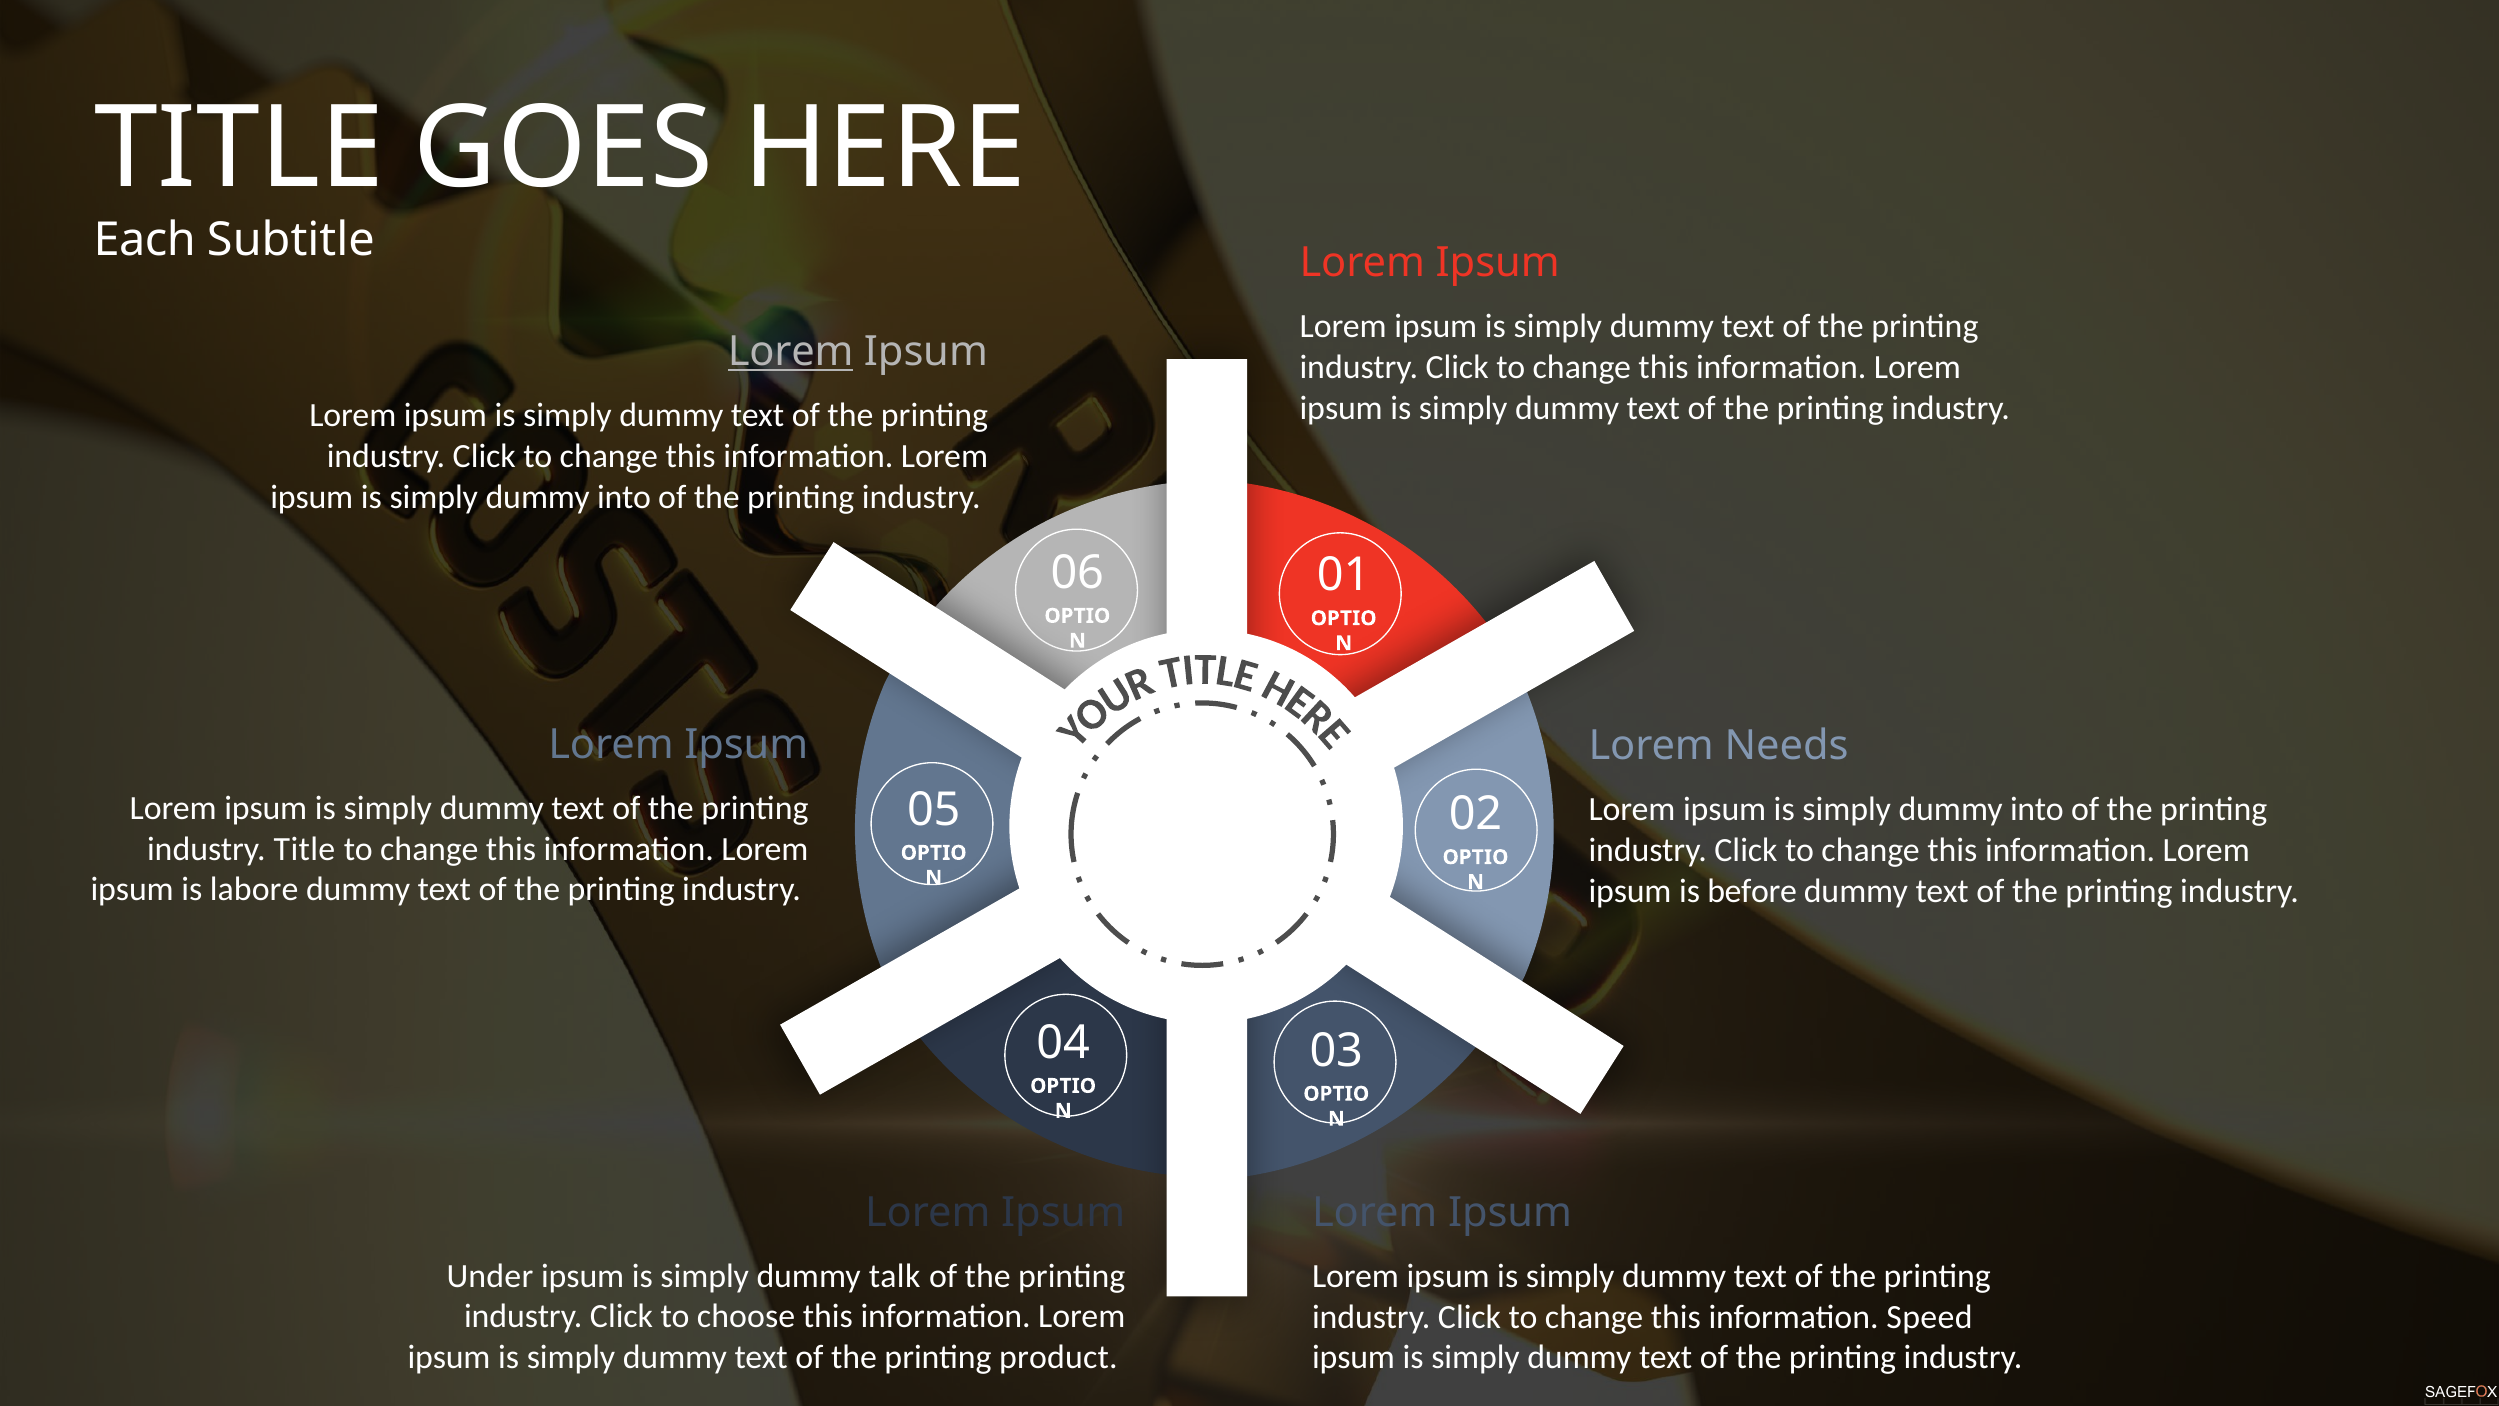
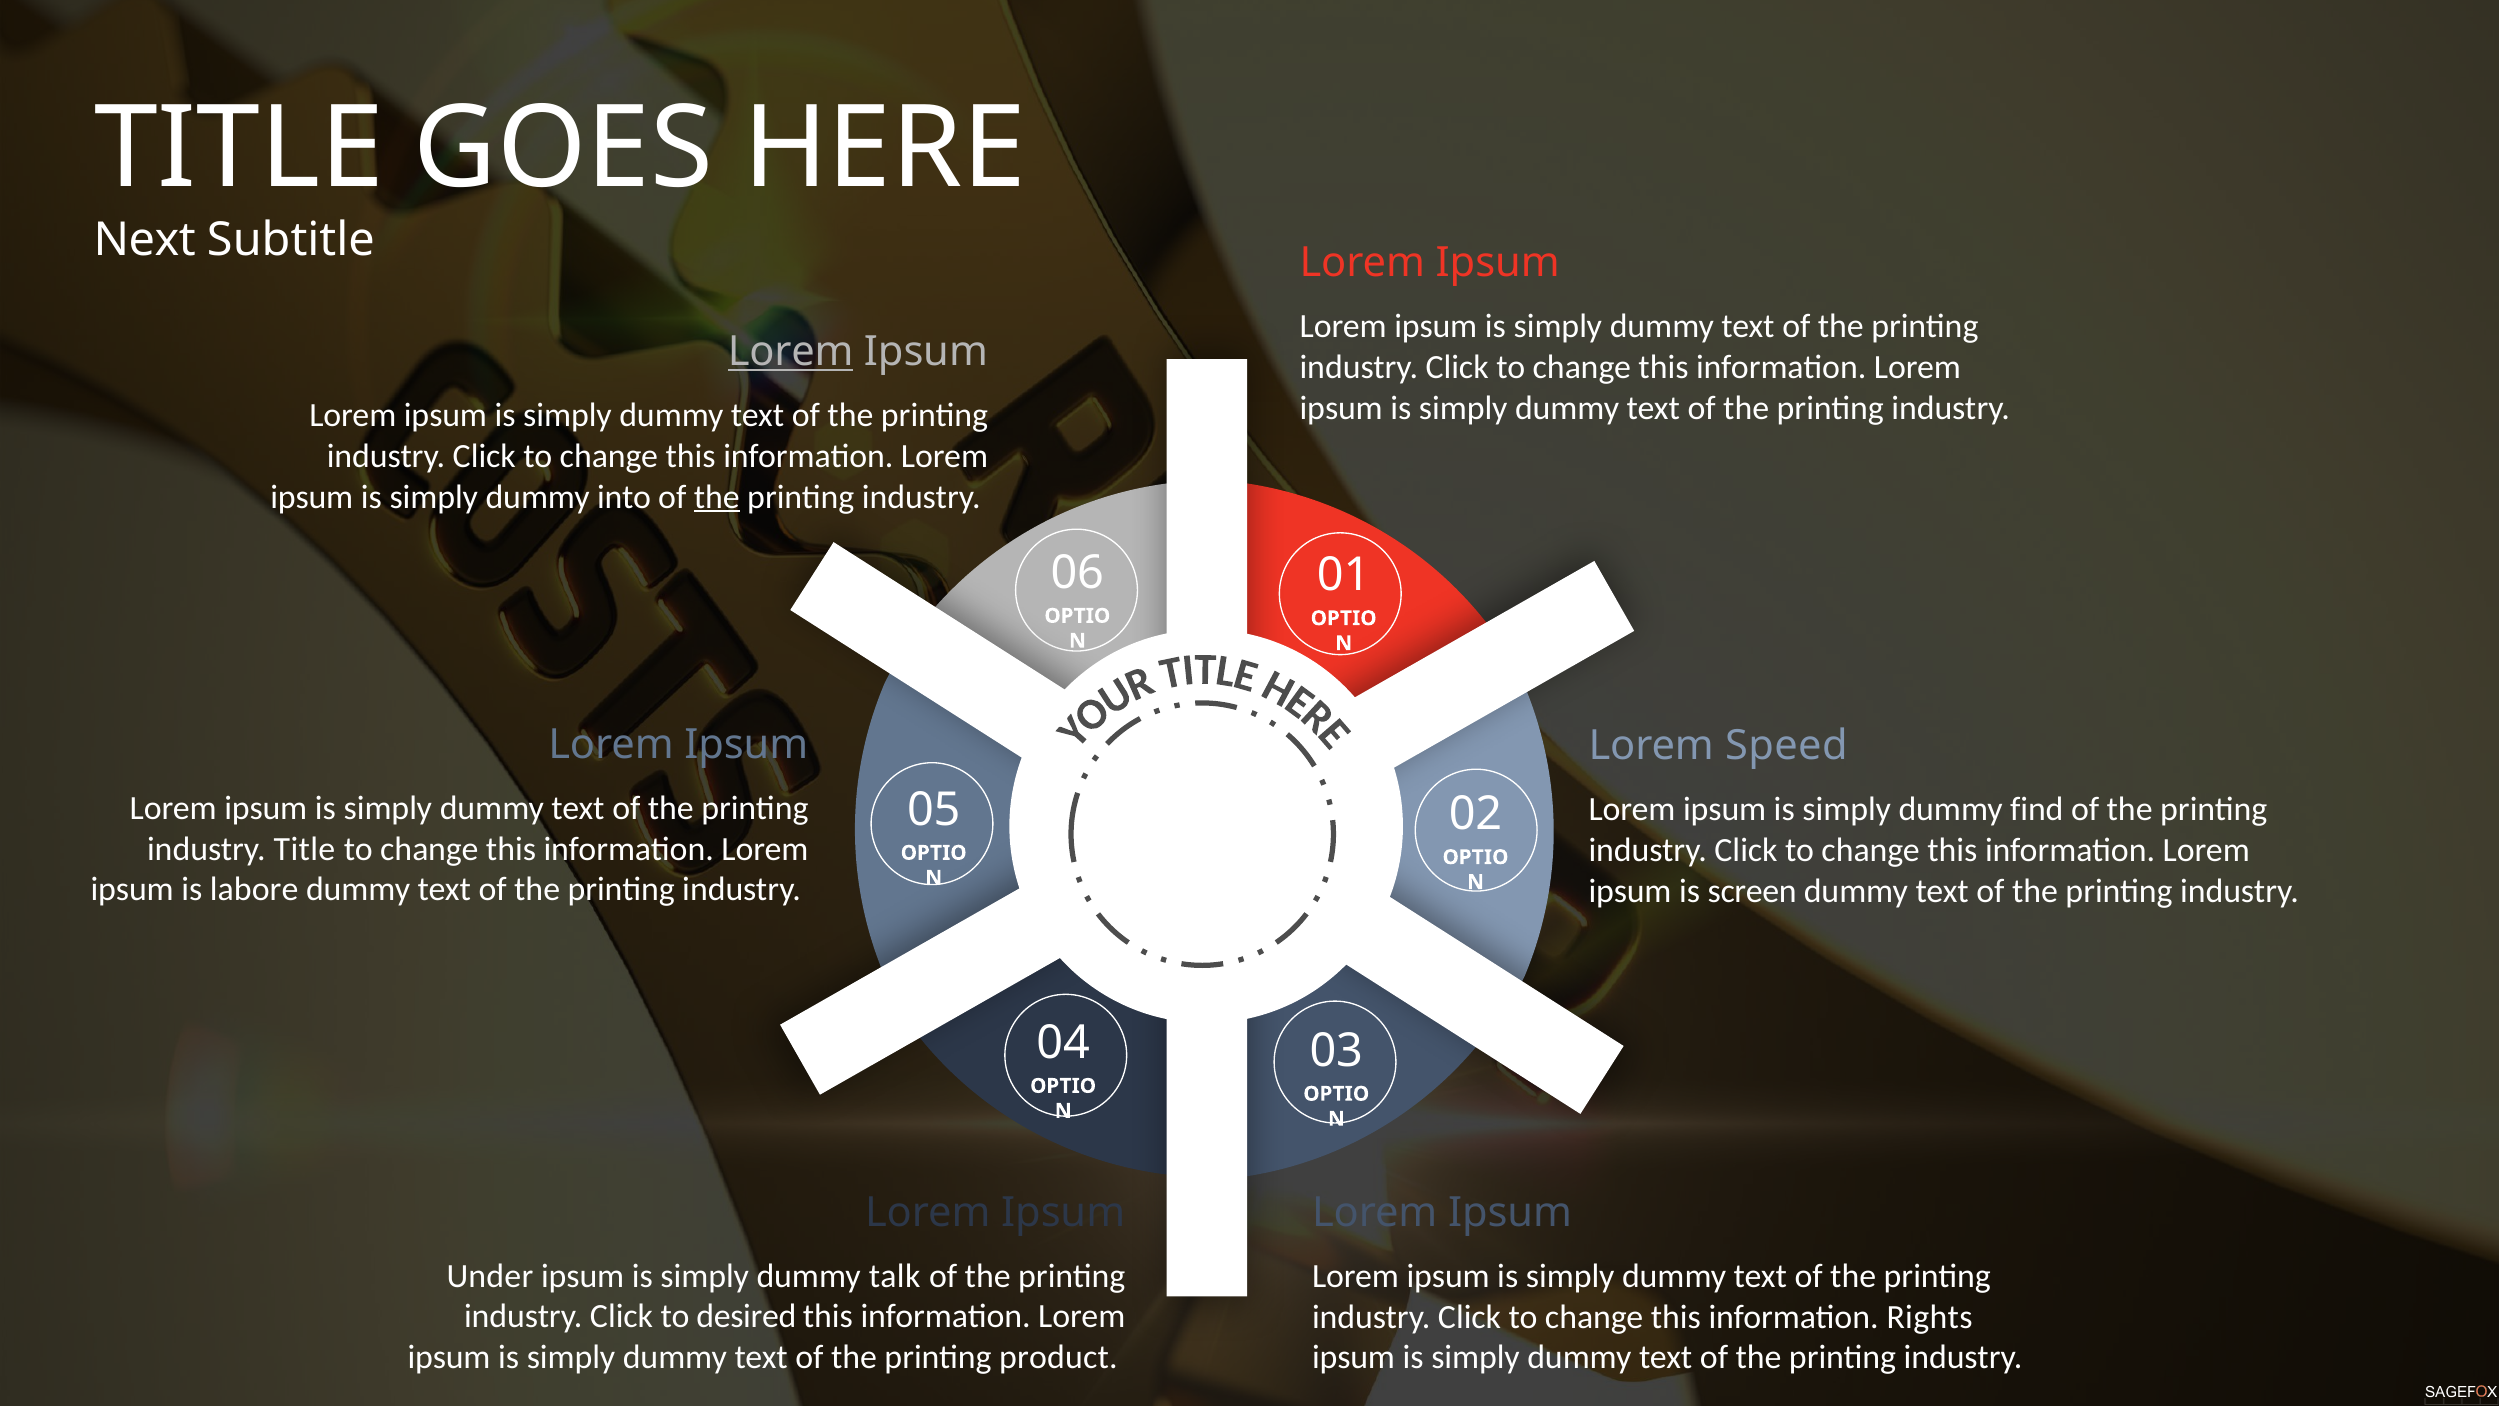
Each: Each -> Next
the at (717, 497) underline: none -> present
Needs: Needs -> Speed
into at (2037, 809): into -> find
before: before -> screen
choose: choose -> desired
Speed: Speed -> Rights
